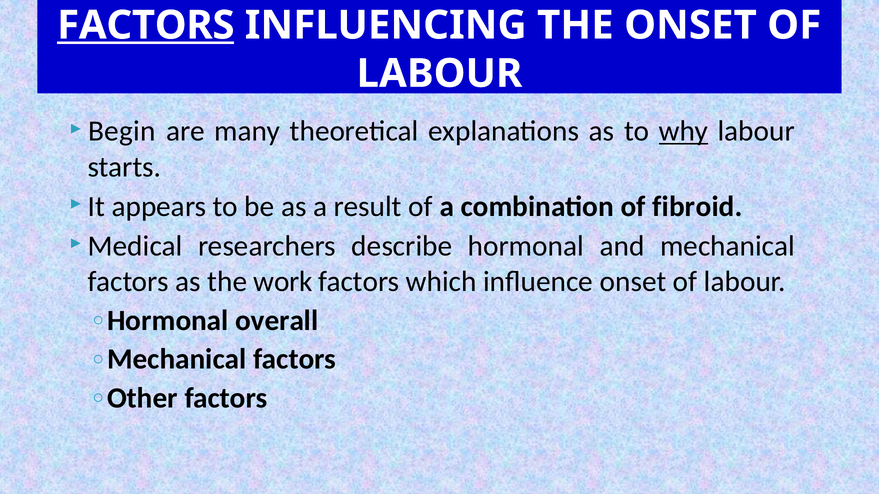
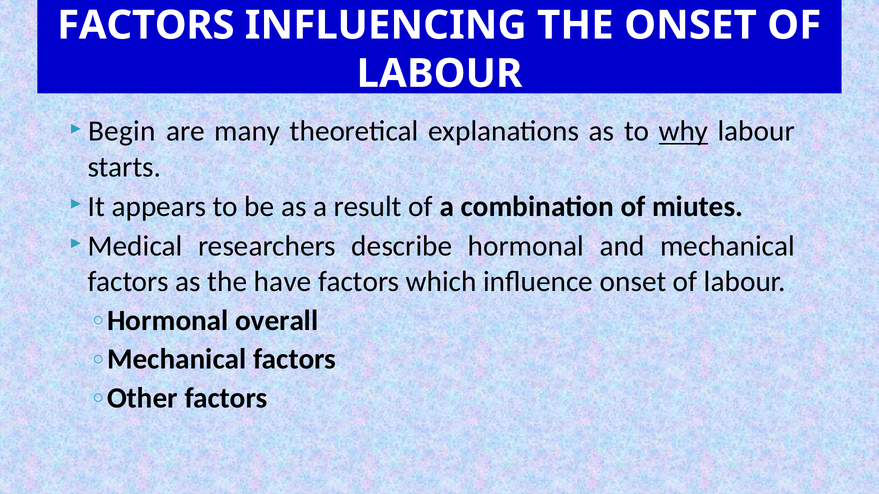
FACTORS at (146, 25) underline: present -> none
fibroid: fibroid -> miutes
work: work -> have
